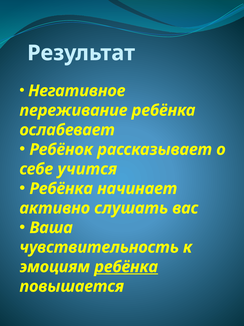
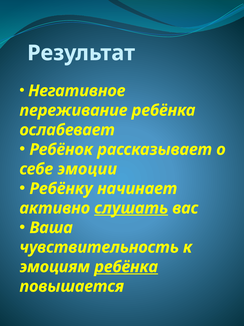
учится: учится -> эмоции
Ребёнка at (61, 188): Ребёнка -> Ребёнку
слушать underline: none -> present
